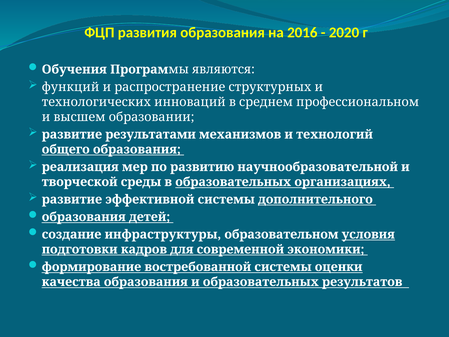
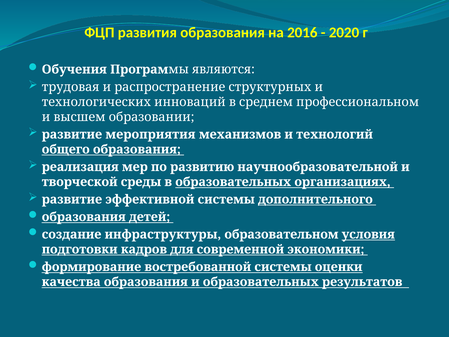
функций: функций -> трудовая
результатами: результатами -> мероприятия
